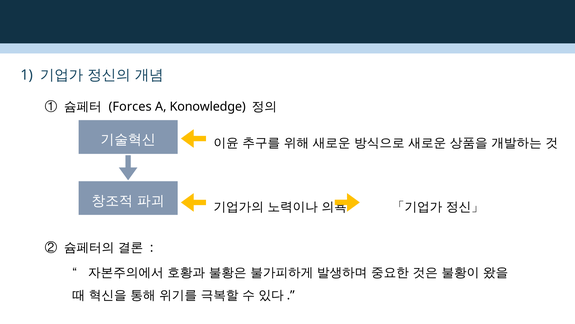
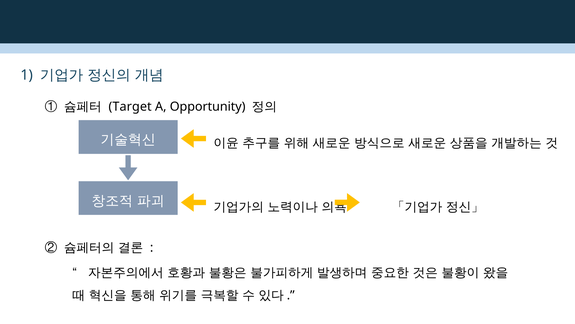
Forces: Forces -> Target
Konowledge: Konowledge -> Opportunity
